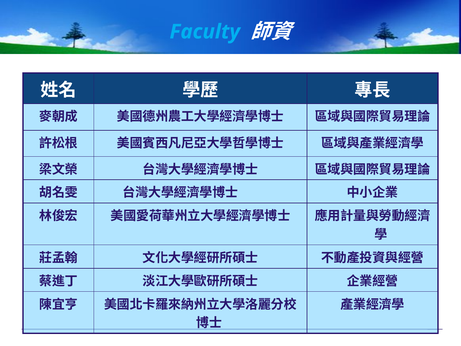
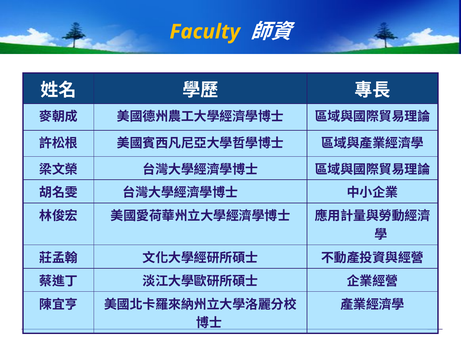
Faculty colour: light blue -> yellow
